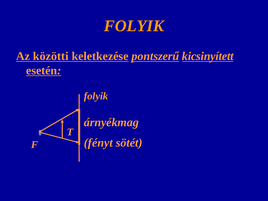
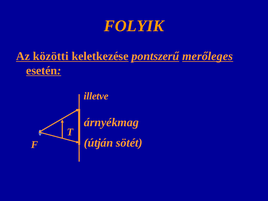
kicsinyített: kicsinyített -> merőleges
folyik at (96, 96): folyik -> illetve
fényt: fényt -> útján
